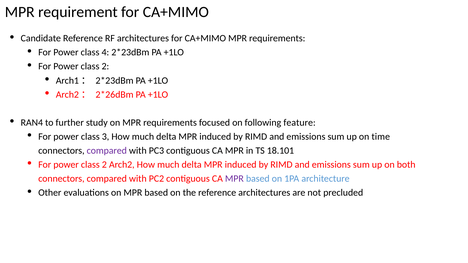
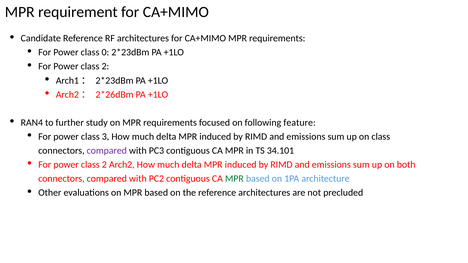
4: 4 -> 0
on time: time -> class
18.101: 18.101 -> 34.101
MPR at (234, 179) colour: purple -> green
